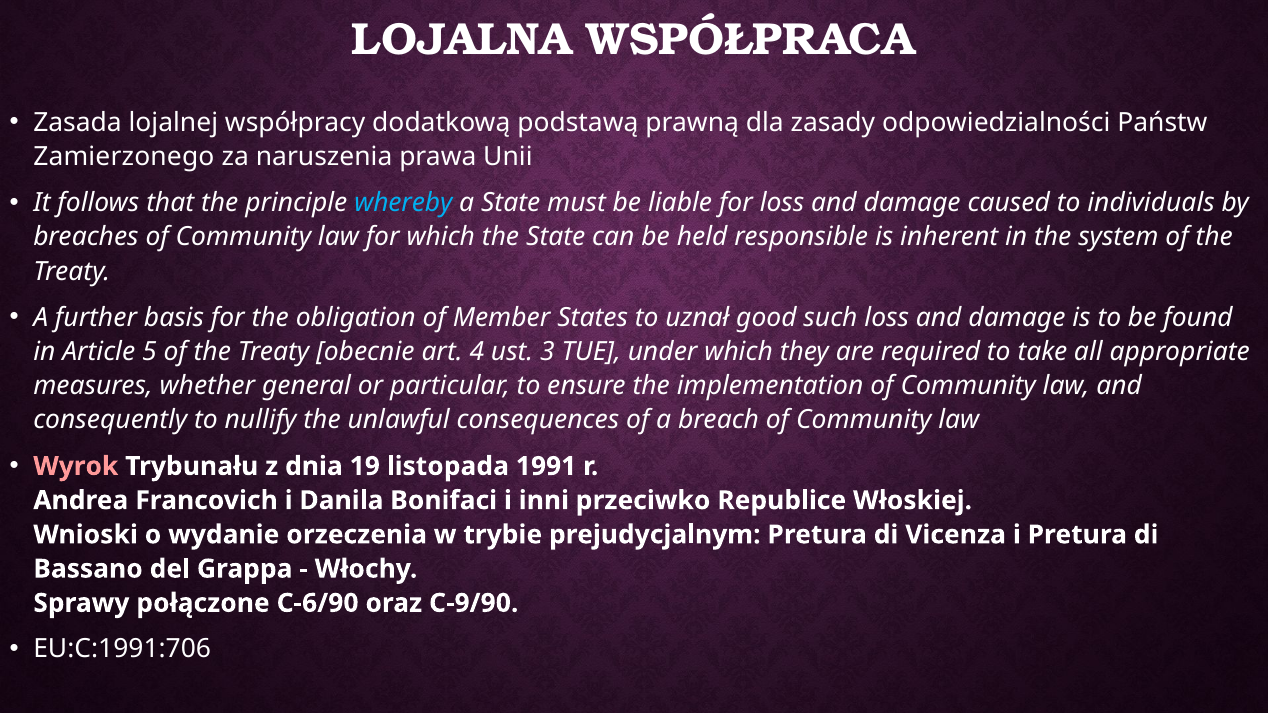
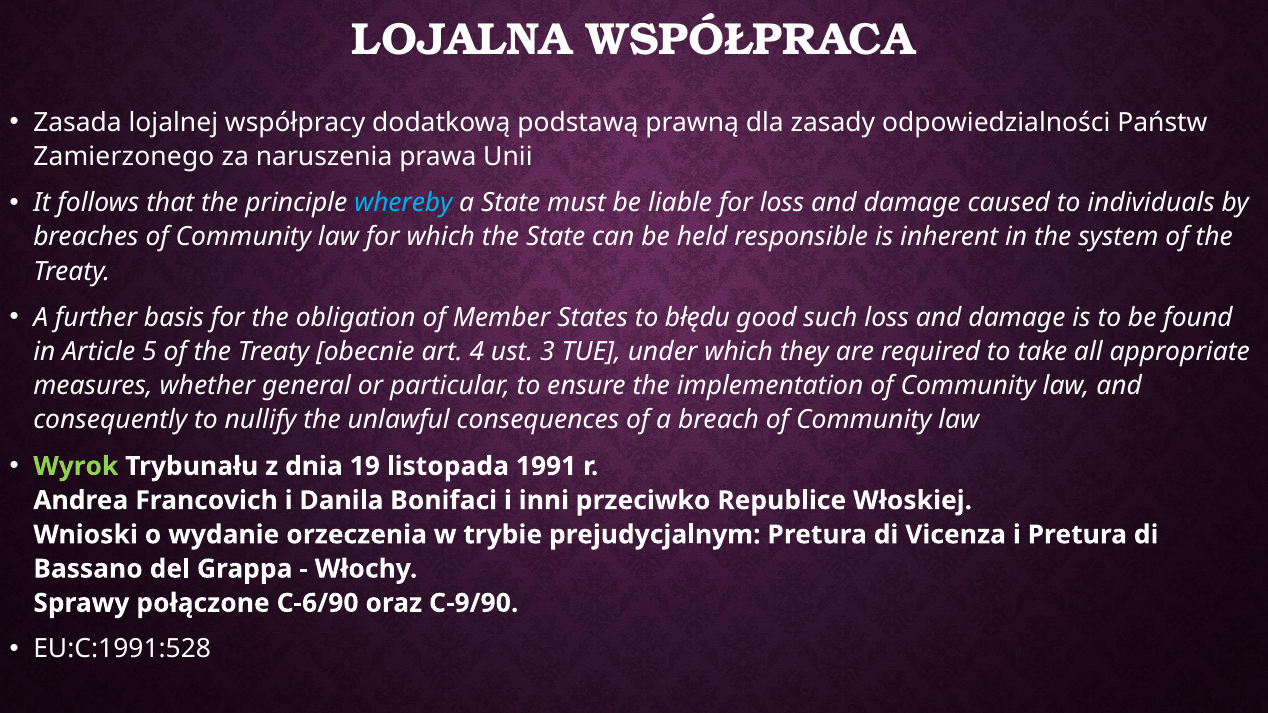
uznał: uznał -> błędu
Wyrok colour: pink -> light green
EU:C:1991:706: EU:C:1991:706 -> EU:C:1991:528
